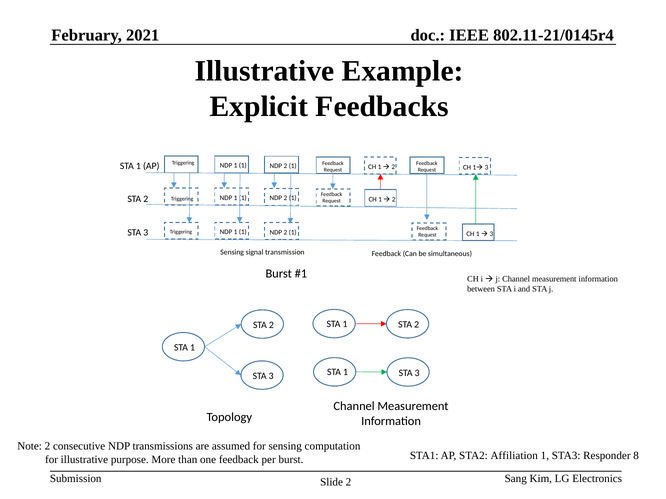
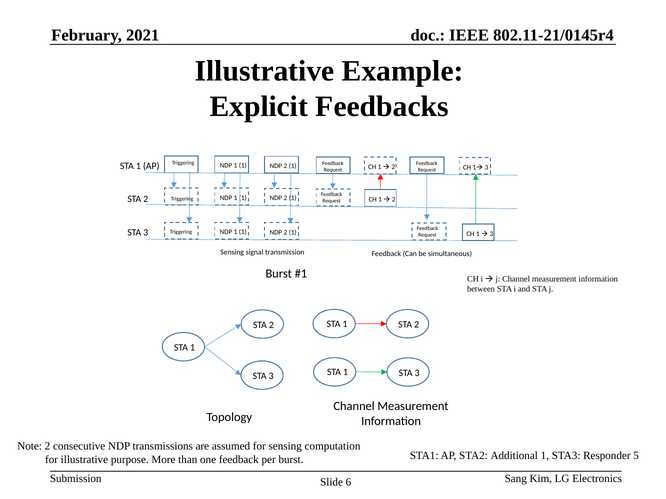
Affiliation: Affiliation -> Additional
8: 8 -> 5
Slide 2: 2 -> 6
